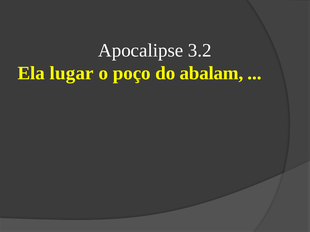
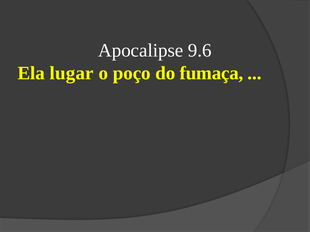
3.2: 3.2 -> 9.6
abalam: abalam -> fumaça
